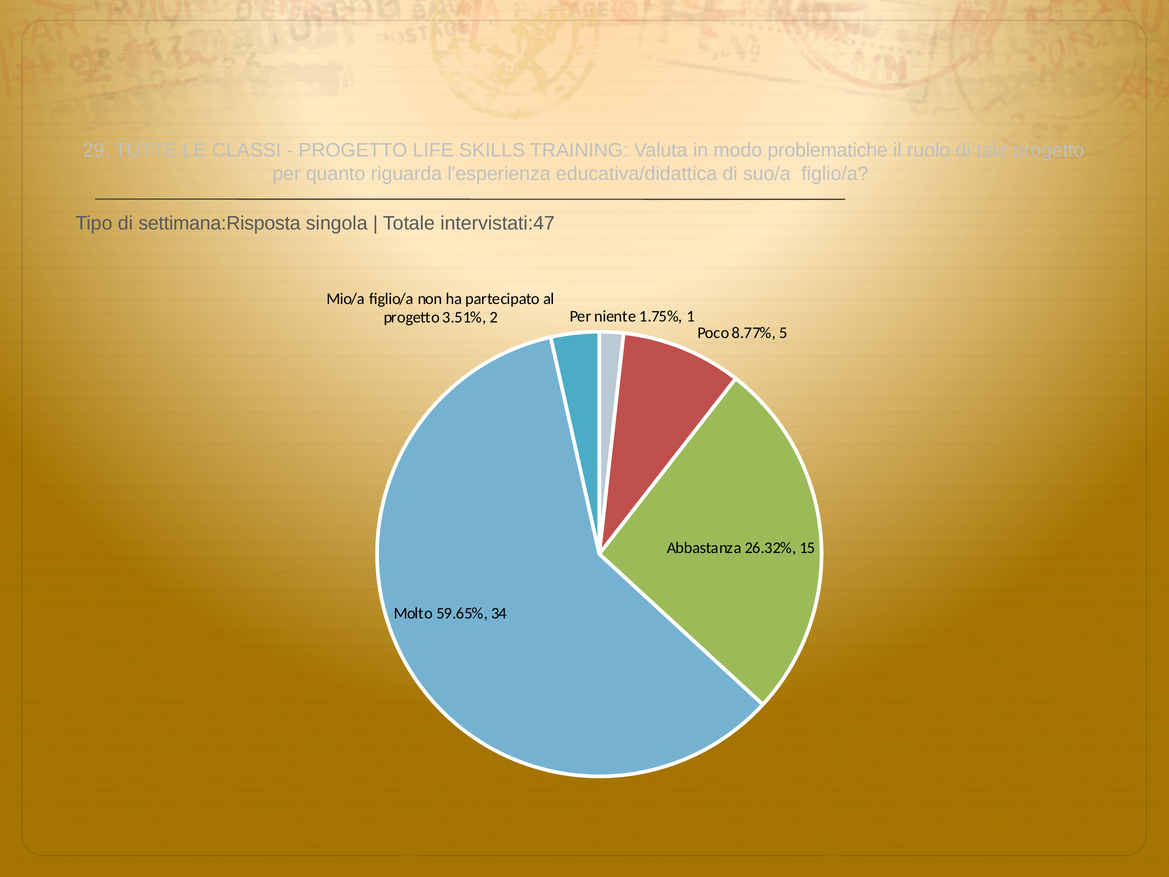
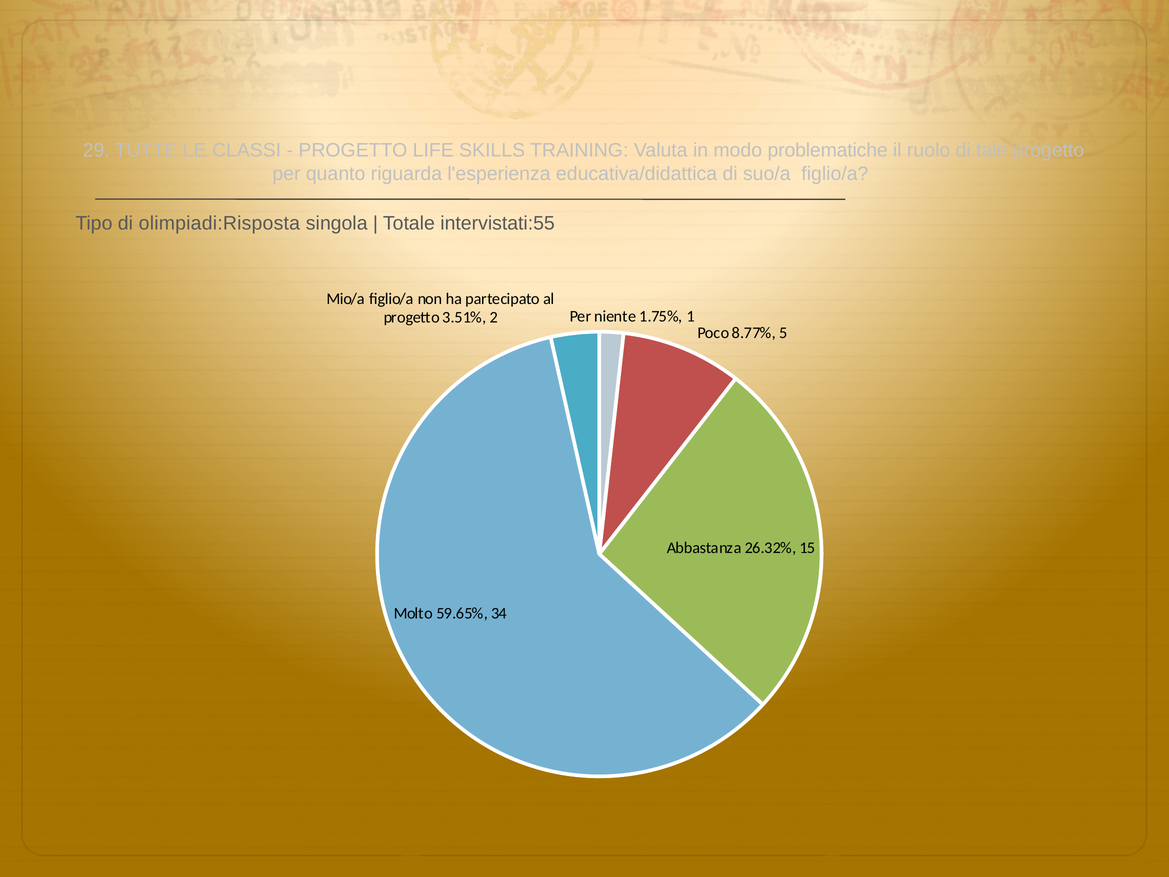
settimana:Risposta: settimana:Risposta -> olimpiadi:Risposta
intervistati:47: intervistati:47 -> intervistati:55
